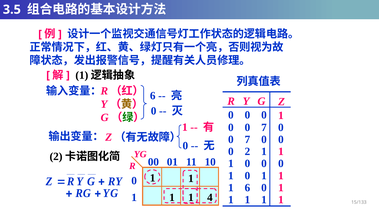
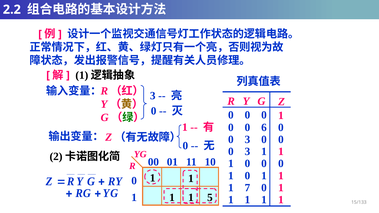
3.5: 3.5 -> 2.2
6 at (153, 96): 6 -> 3
0 0 7: 7 -> 6
7 at (247, 140): 7 -> 3
2 at (247, 152): 2 -> 3
1 6: 6 -> 7
4: 4 -> 5
